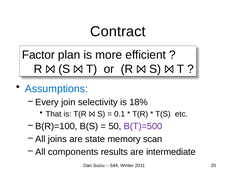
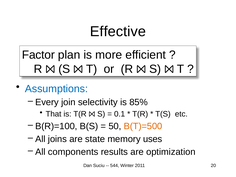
Contract: Contract -> Effective
18%: 18% -> 85%
B(T)=500 colour: purple -> orange
scan: scan -> uses
intermediate: intermediate -> optimization
